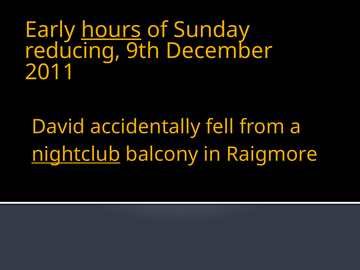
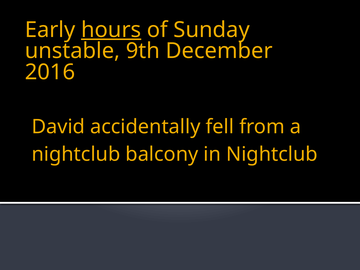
reducing: reducing -> unstable
2011: 2011 -> 2016
nightclub at (76, 154) underline: present -> none
in Raigmore: Raigmore -> Nightclub
